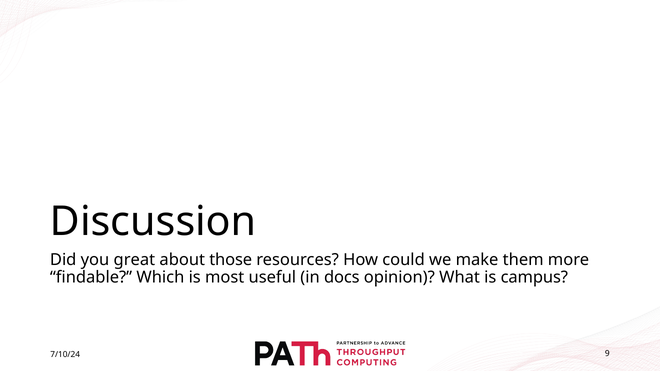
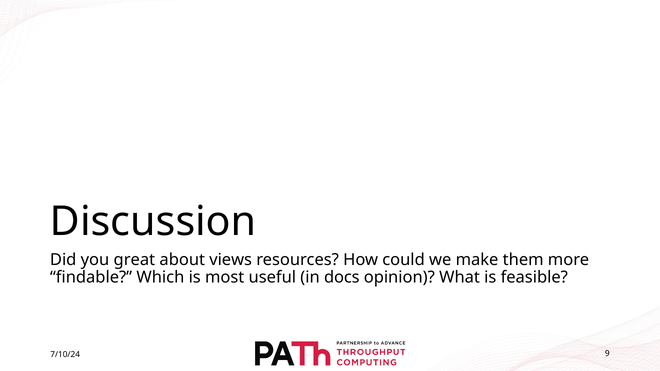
those: those -> views
campus: campus -> feasible
